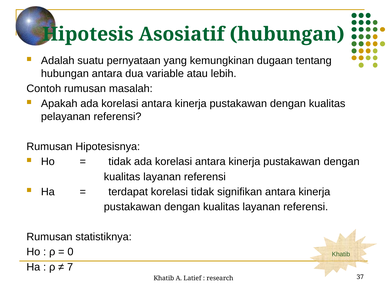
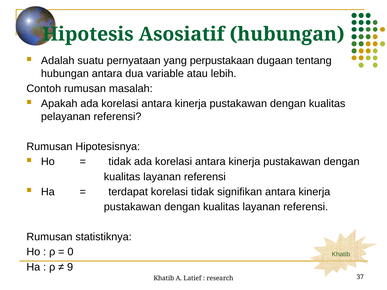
kemungkinan: kemungkinan -> perpustakaan
7: 7 -> 9
